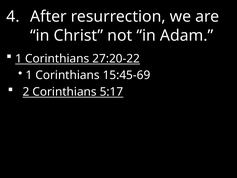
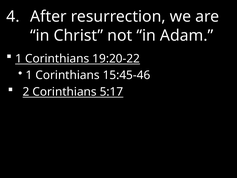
27:20-22: 27:20-22 -> 19:20-22
15:45-69: 15:45-69 -> 15:45-46
